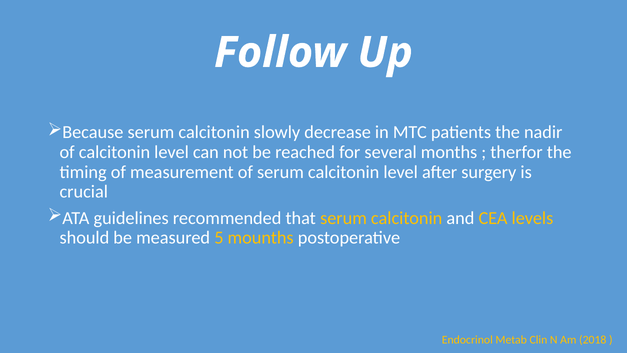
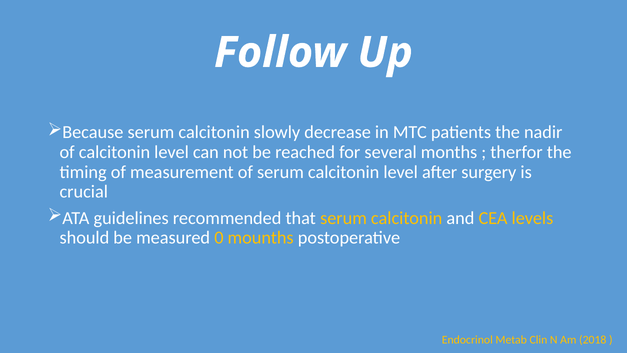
5: 5 -> 0
